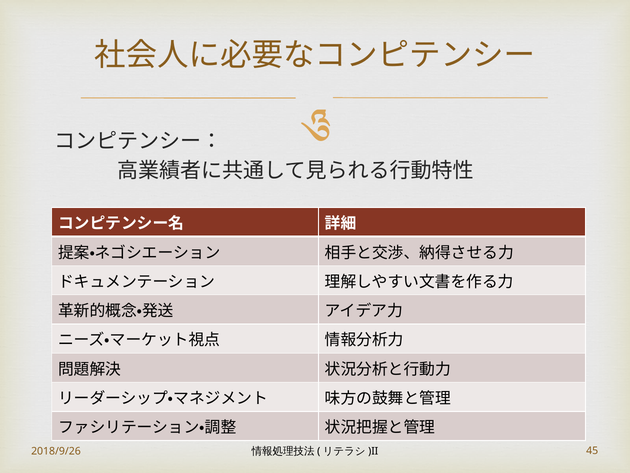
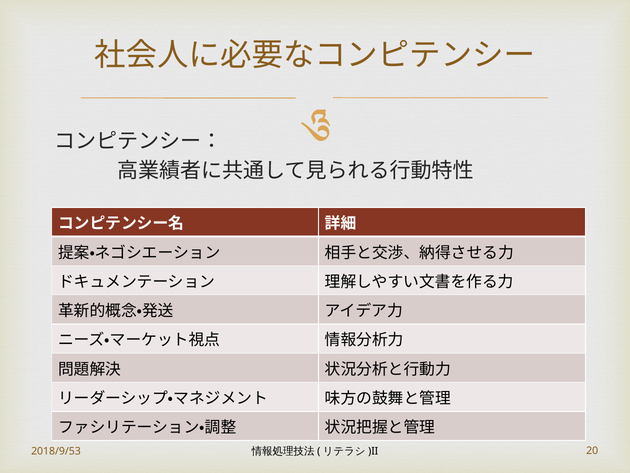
2018/9/26: 2018/9/26 -> 2018/9/53
45: 45 -> 20
